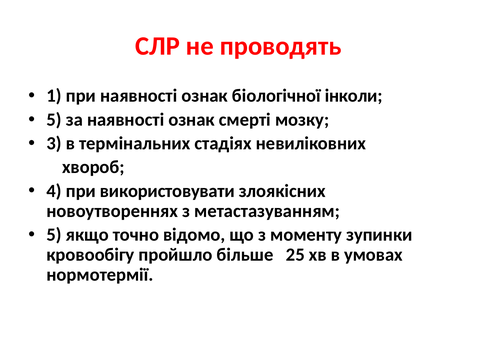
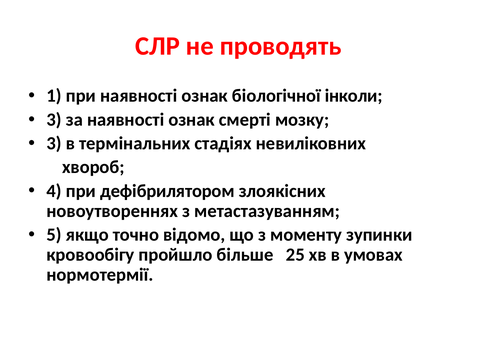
5 at (54, 120): 5 -> 3
використовувати: використовувати -> дефібрилятором
